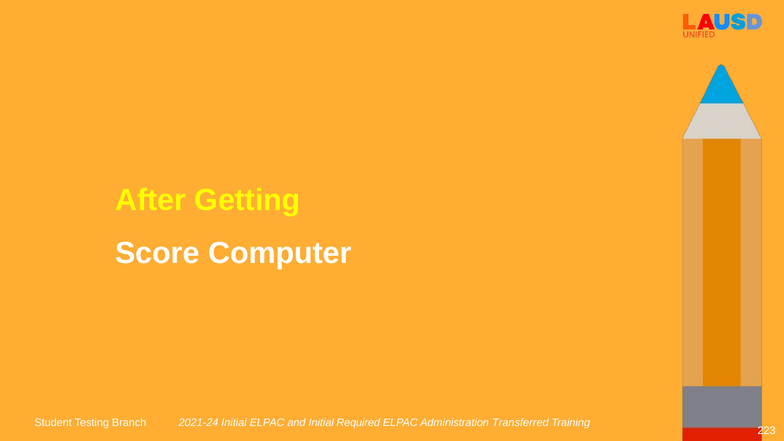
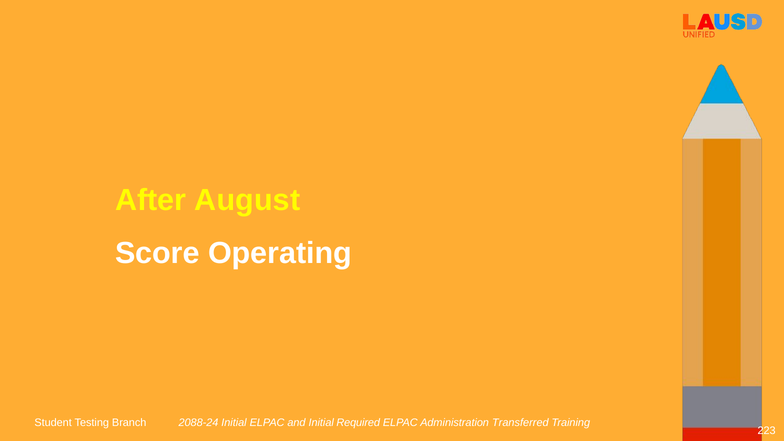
Getting: Getting -> August
Computer: Computer -> Operating
2021-24: 2021-24 -> 2088-24
